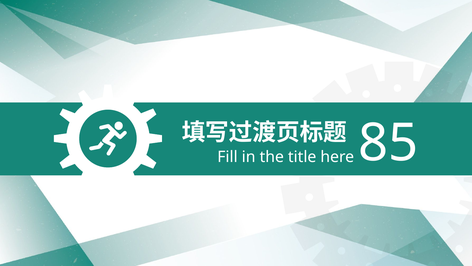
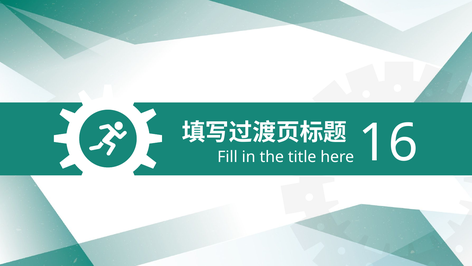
85: 85 -> 16
